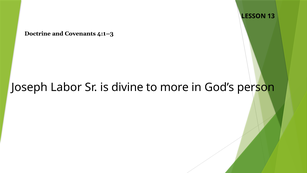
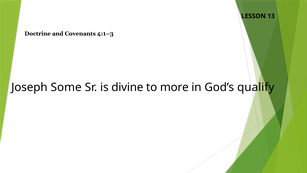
Labor: Labor -> Some
person: person -> qualify
